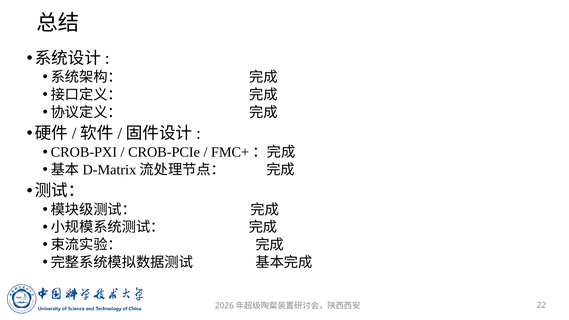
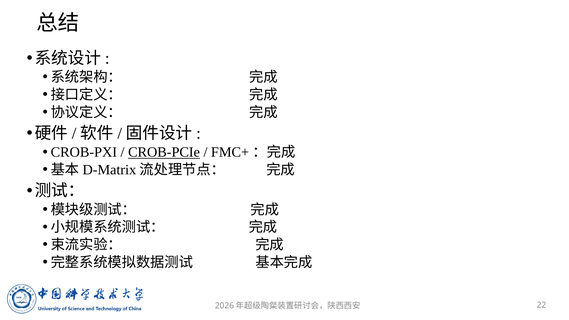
CROB-PCIe underline: none -> present
